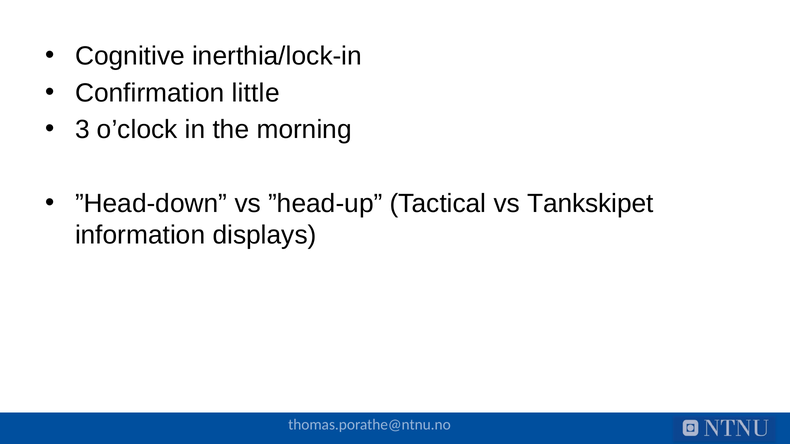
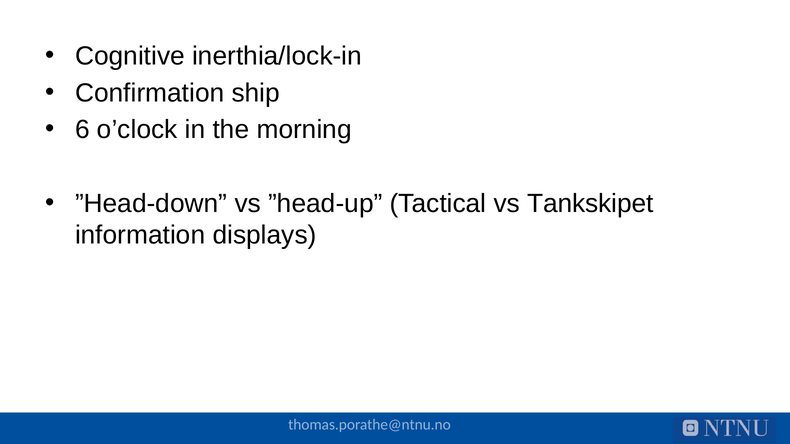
little: little -> ship
3: 3 -> 6
